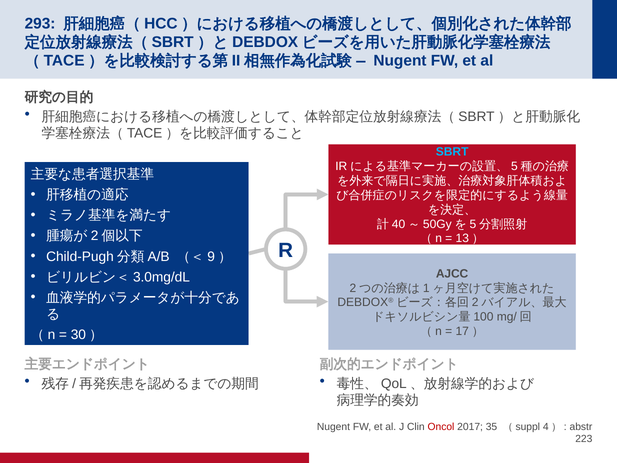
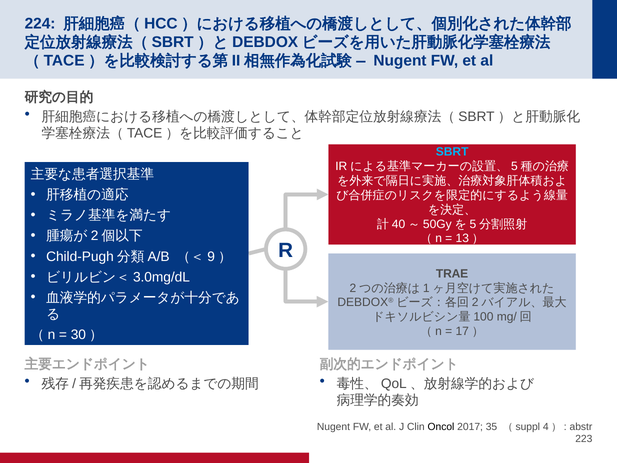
293: 293 -> 224
AJCC: AJCC -> TRAE
Oncol colour: red -> black
